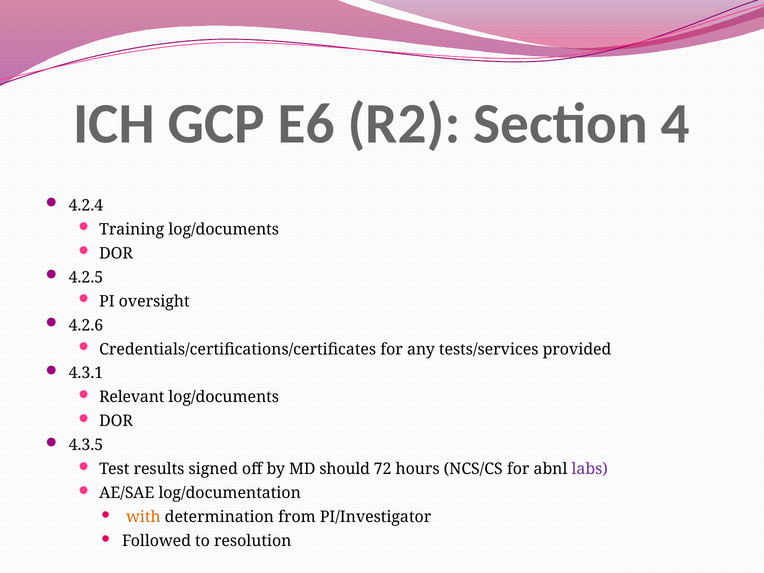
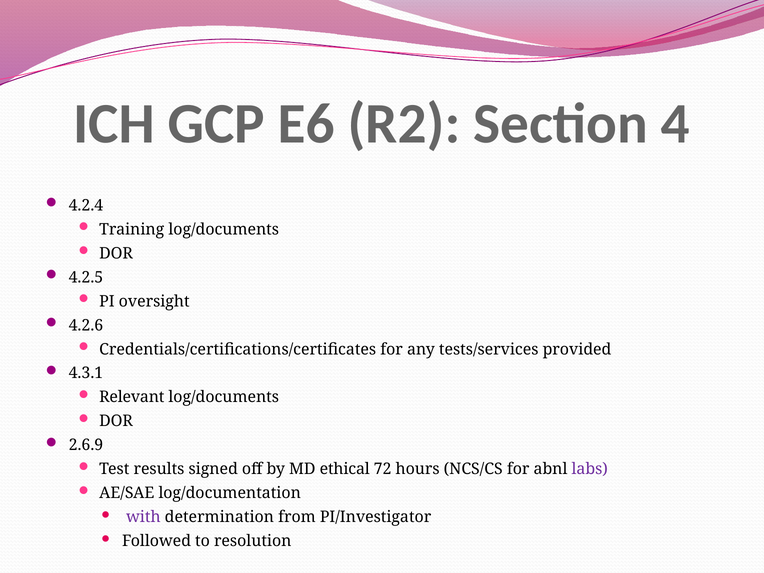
4.3.5: 4.3.5 -> 2.6.9
should: should -> ethical
with colour: orange -> purple
